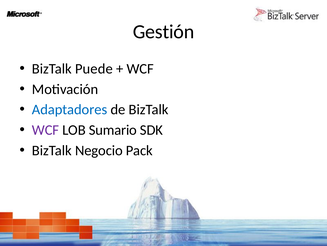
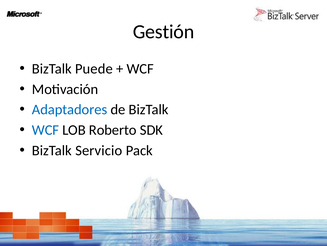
WCF at (46, 130) colour: purple -> blue
Sumario: Sumario -> Roberto
Negocio: Negocio -> Servicio
